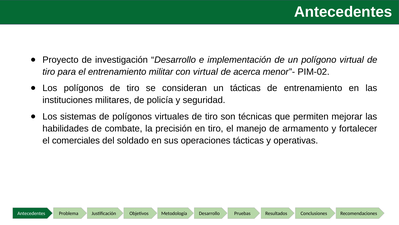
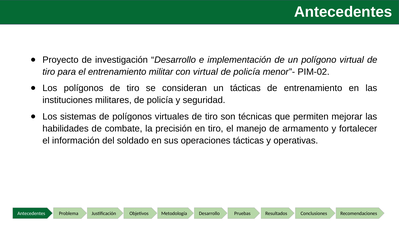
acerca at (247, 72): acerca -> policía
comerciales: comerciales -> información
